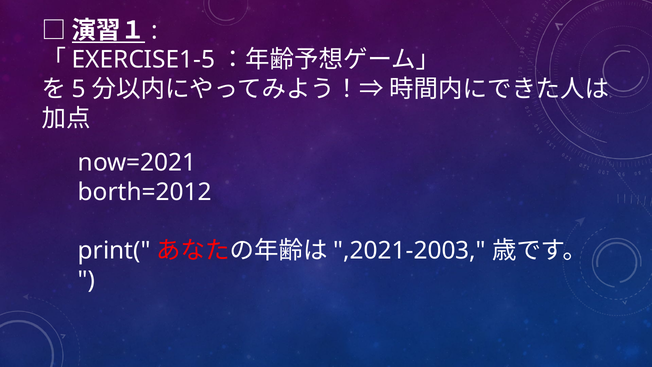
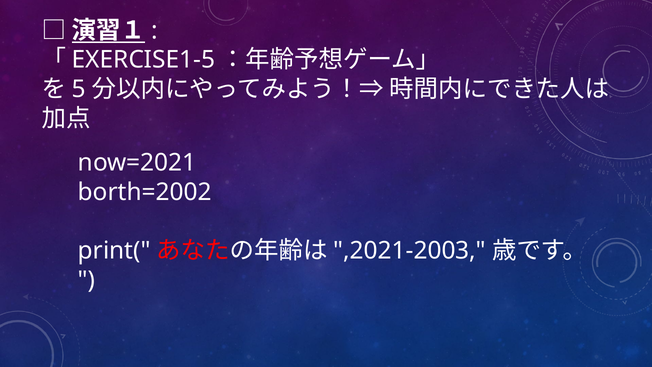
borth=2012: borth=2012 -> borth=2002
